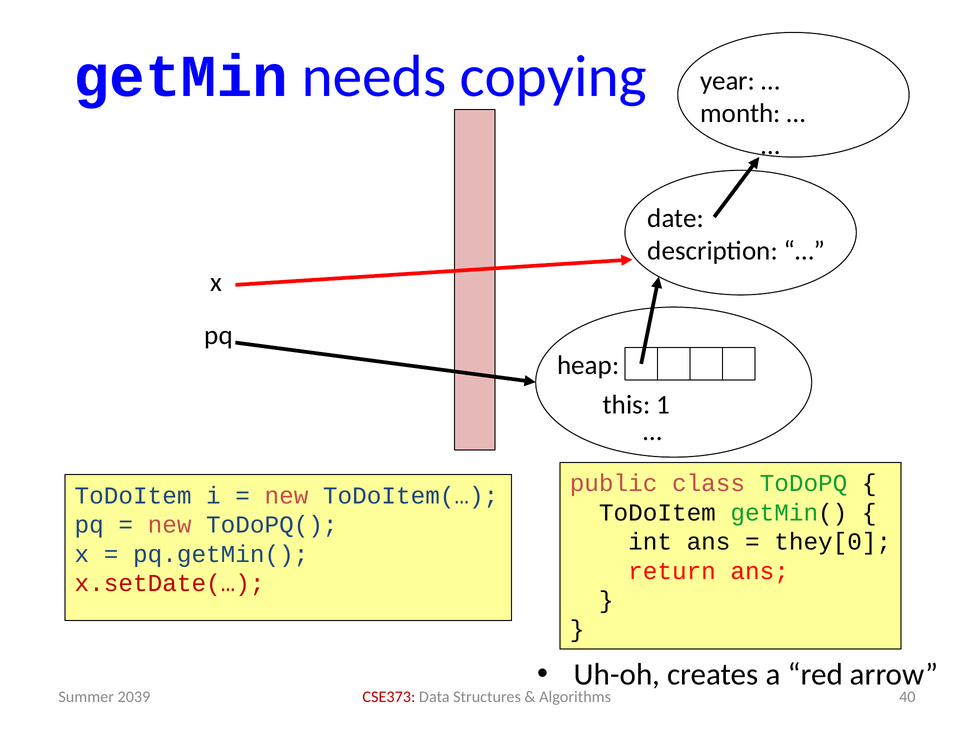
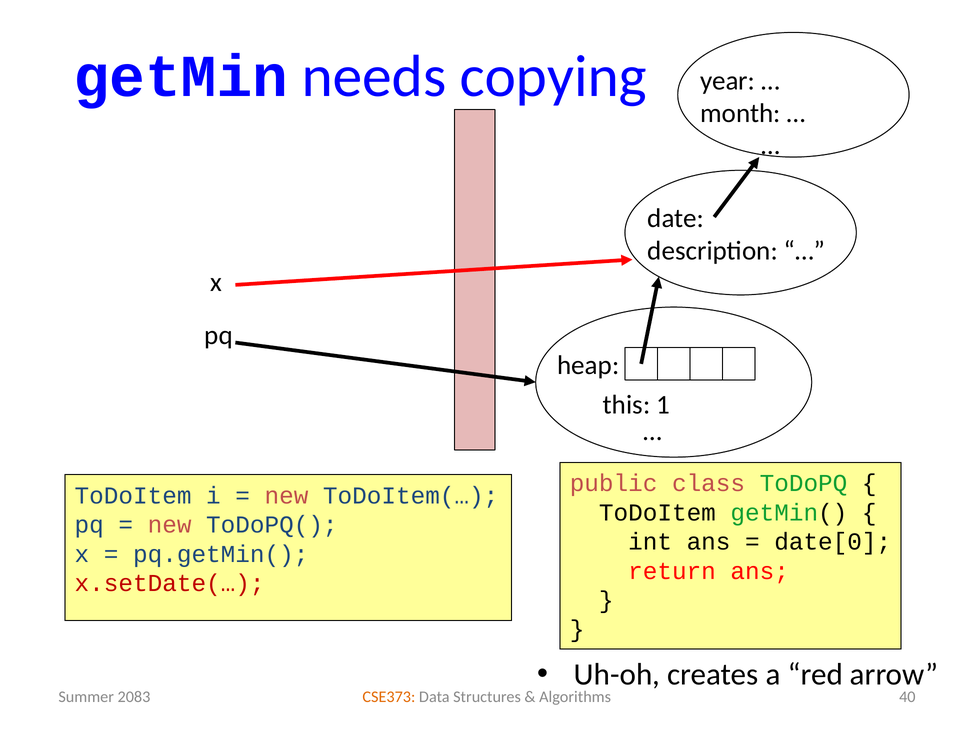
they[0: they[0 -> date[0
CSE373 colour: red -> orange
2039: 2039 -> 2083
